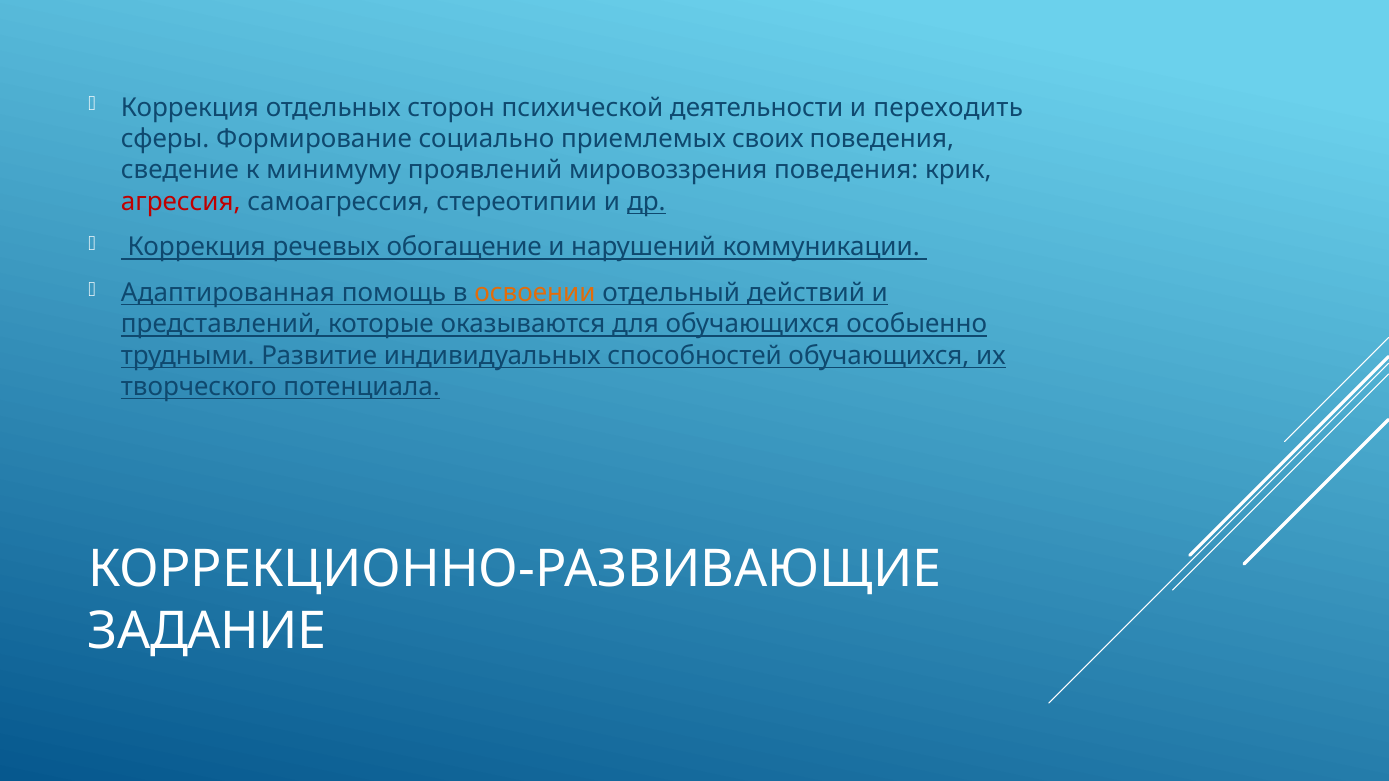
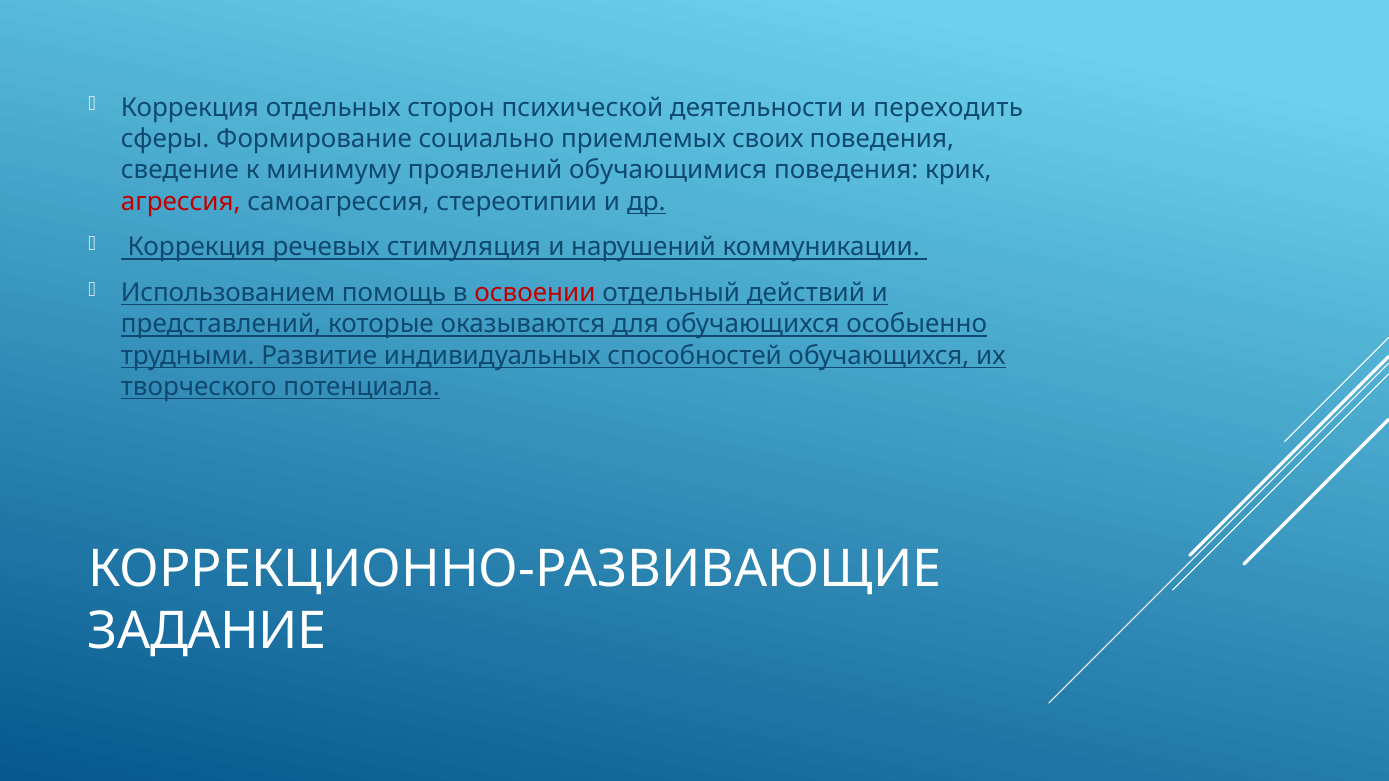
мировоззрения: мировоззрения -> обучающимися
обогащение: обогащение -> стимуляция
Адаптированная: Адаптированная -> Использованием
освоении colour: orange -> red
